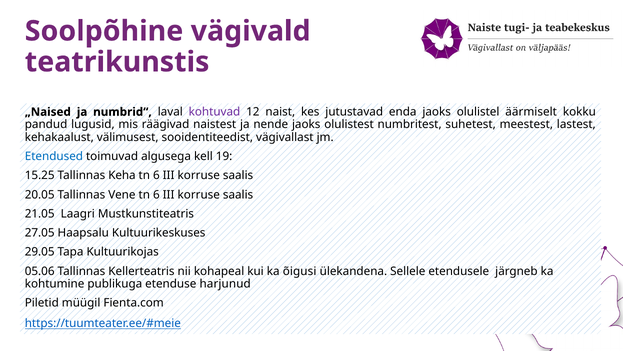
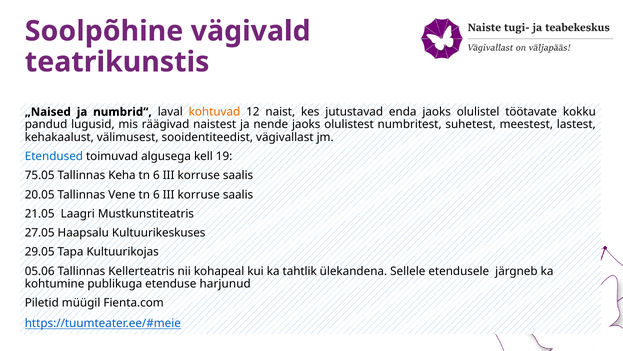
kohtuvad colour: purple -> orange
äärmiselt: äärmiselt -> töötavate
15.25: 15.25 -> 75.05
õigusi: õigusi -> tahtlik
